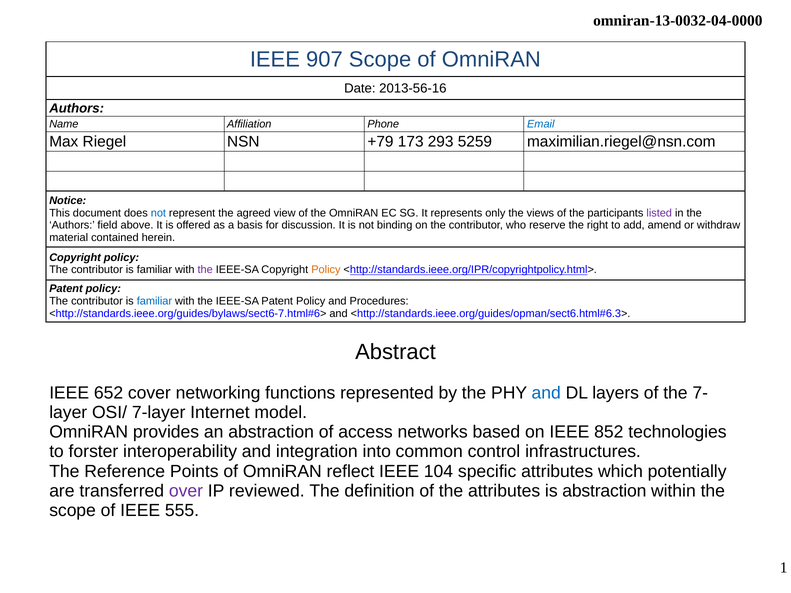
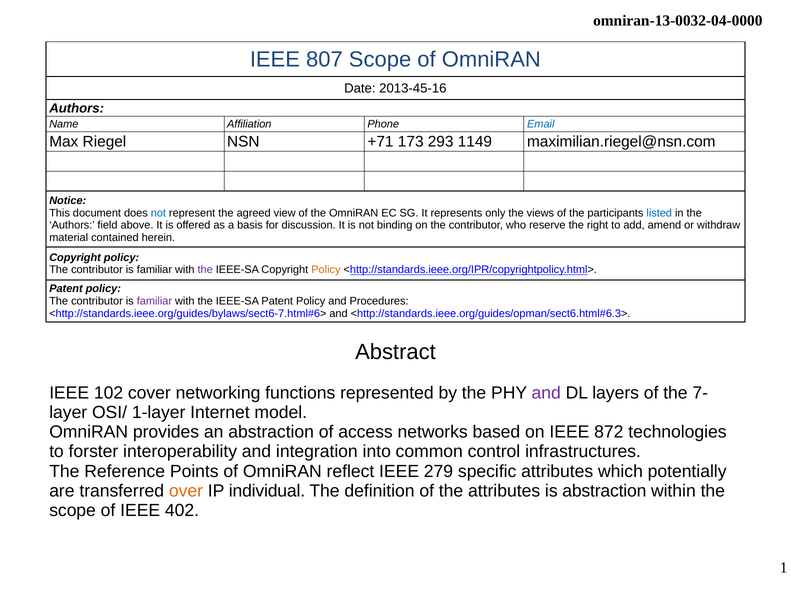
907: 907 -> 807
2013-56-16: 2013-56-16 -> 2013-45-16
+79: +79 -> +71
5259: 5259 -> 1149
listed colour: purple -> blue
familiar at (154, 301) colour: blue -> purple
652: 652 -> 102
and at (546, 393) colour: blue -> purple
7-layer: 7-layer -> 1-layer
852: 852 -> 872
104: 104 -> 279
over colour: purple -> orange
reviewed: reviewed -> individual
555: 555 -> 402
